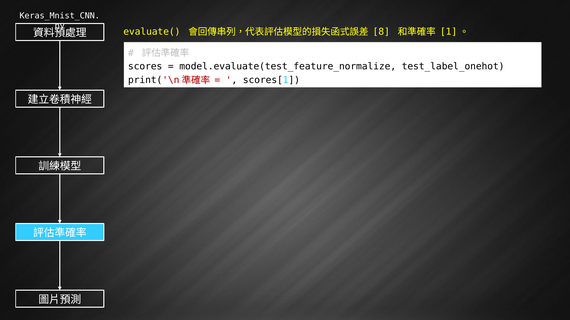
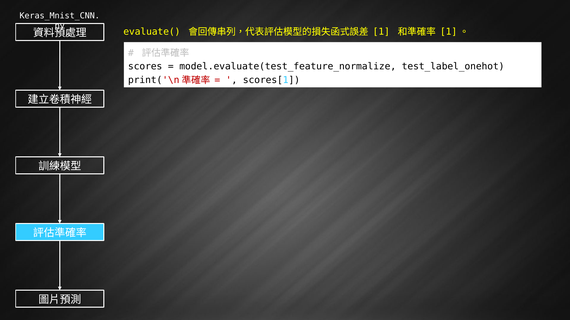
8 at (381, 32): 8 -> 1
